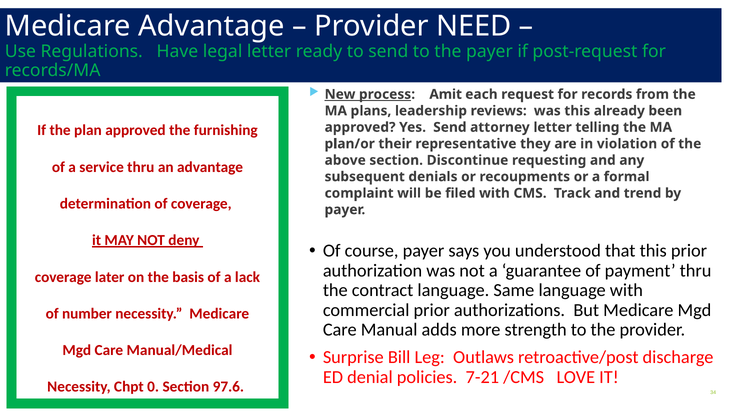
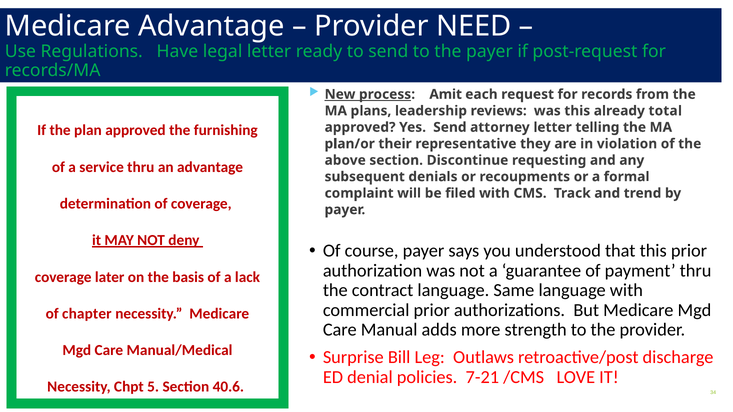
been: been -> total
number: number -> chapter
0: 0 -> 5
97.6: 97.6 -> 40.6
